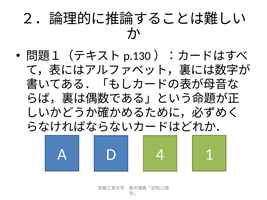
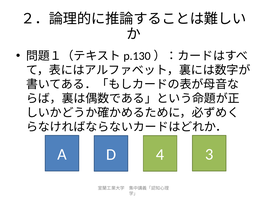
1: 1 -> 3
